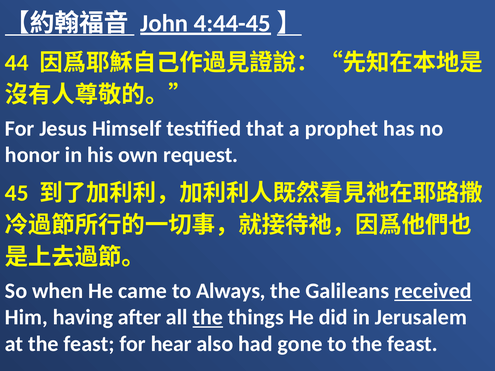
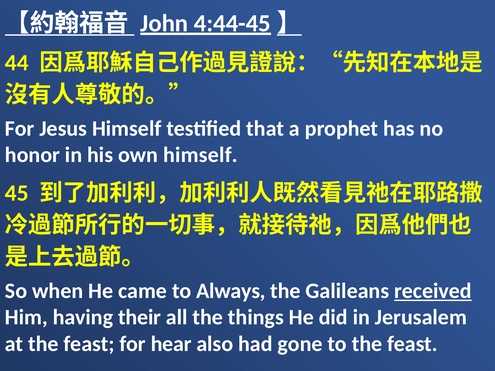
own request: request -> himself
after: after -> their
the at (208, 318) underline: present -> none
